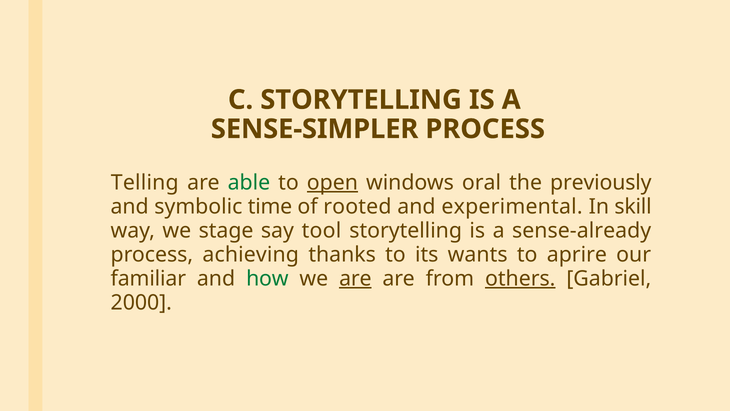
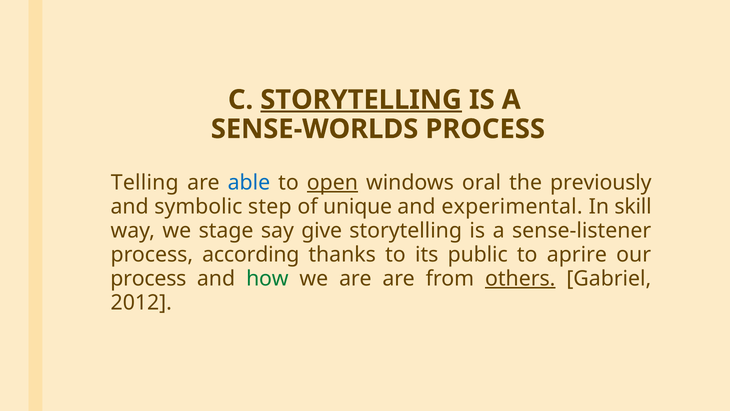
STORYTELLING at (361, 100) underline: none -> present
SENSE-SIMPLER: SENSE-SIMPLER -> SENSE-WORLDS
able colour: green -> blue
time: time -> step
rooted: rooted -> unique
tool: tool -> give
sense-already: sense-already -> sense-listener
achieving: achieving -> according
wants: wants -> public
familiar at (148, 278): familiar -> process
are at (355, 278) underline: present -> none
2000: 2000 -> 2012
